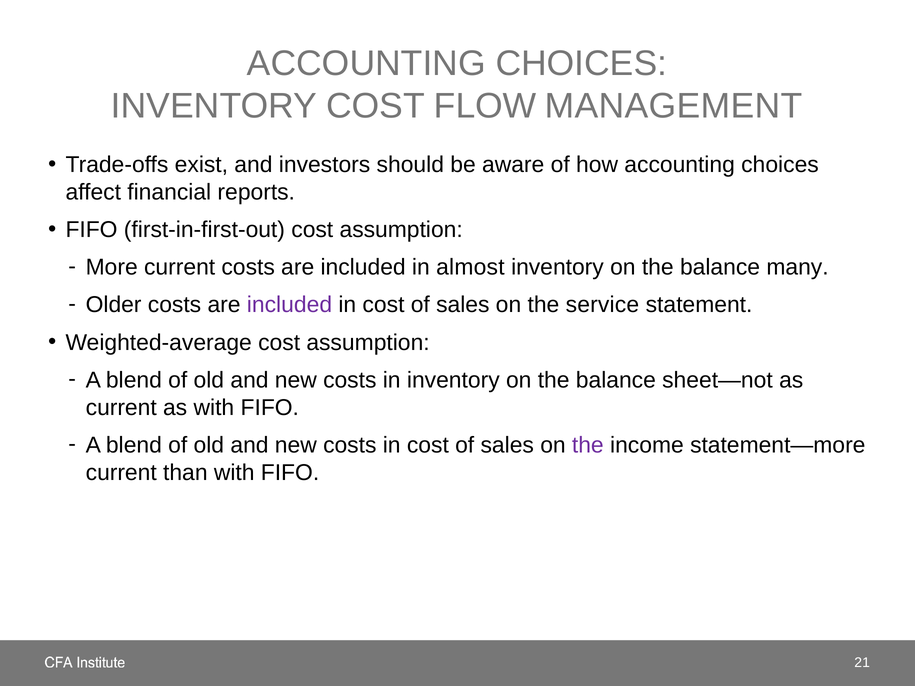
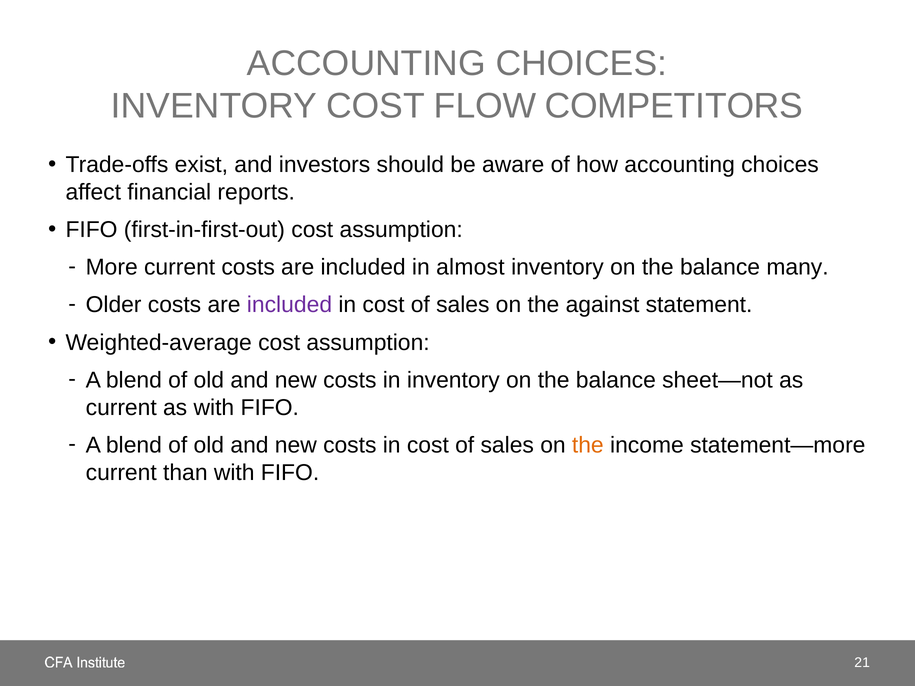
MANAGEMENT: MANAGEMENT -> COMPETITORS
service: service -> against
the at (588, 445) colour: purple -> orange
